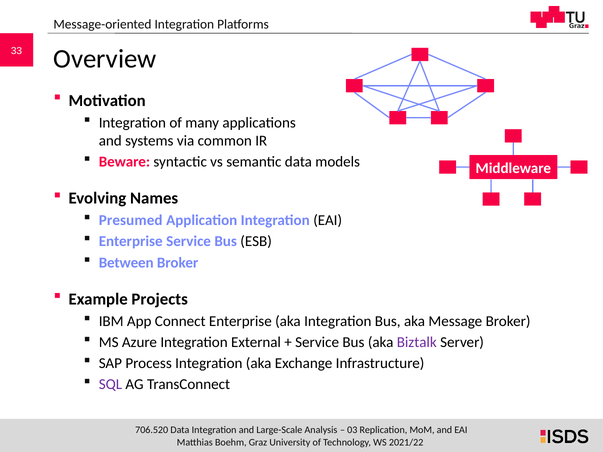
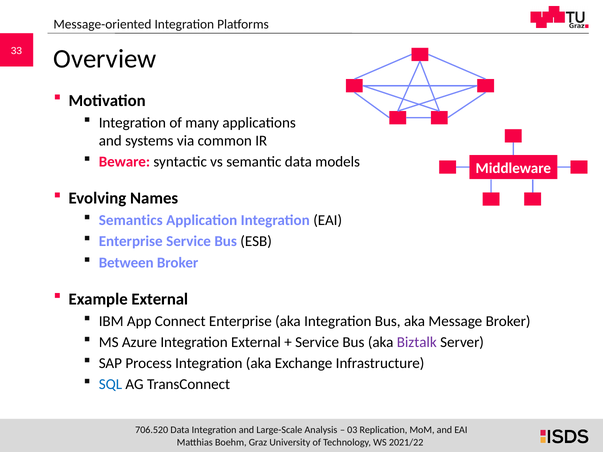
Presumed: Presumed -> Semantics
Example Projects: Projects -> External
SQL colour: purple -> blue
